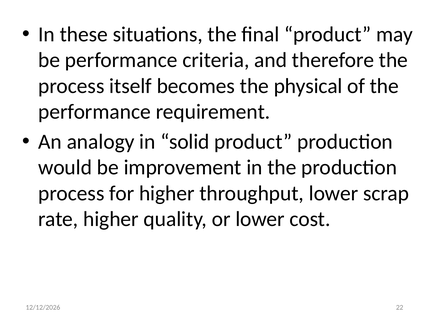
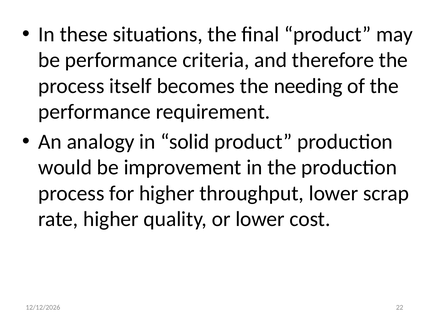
physical: physical -> needing
